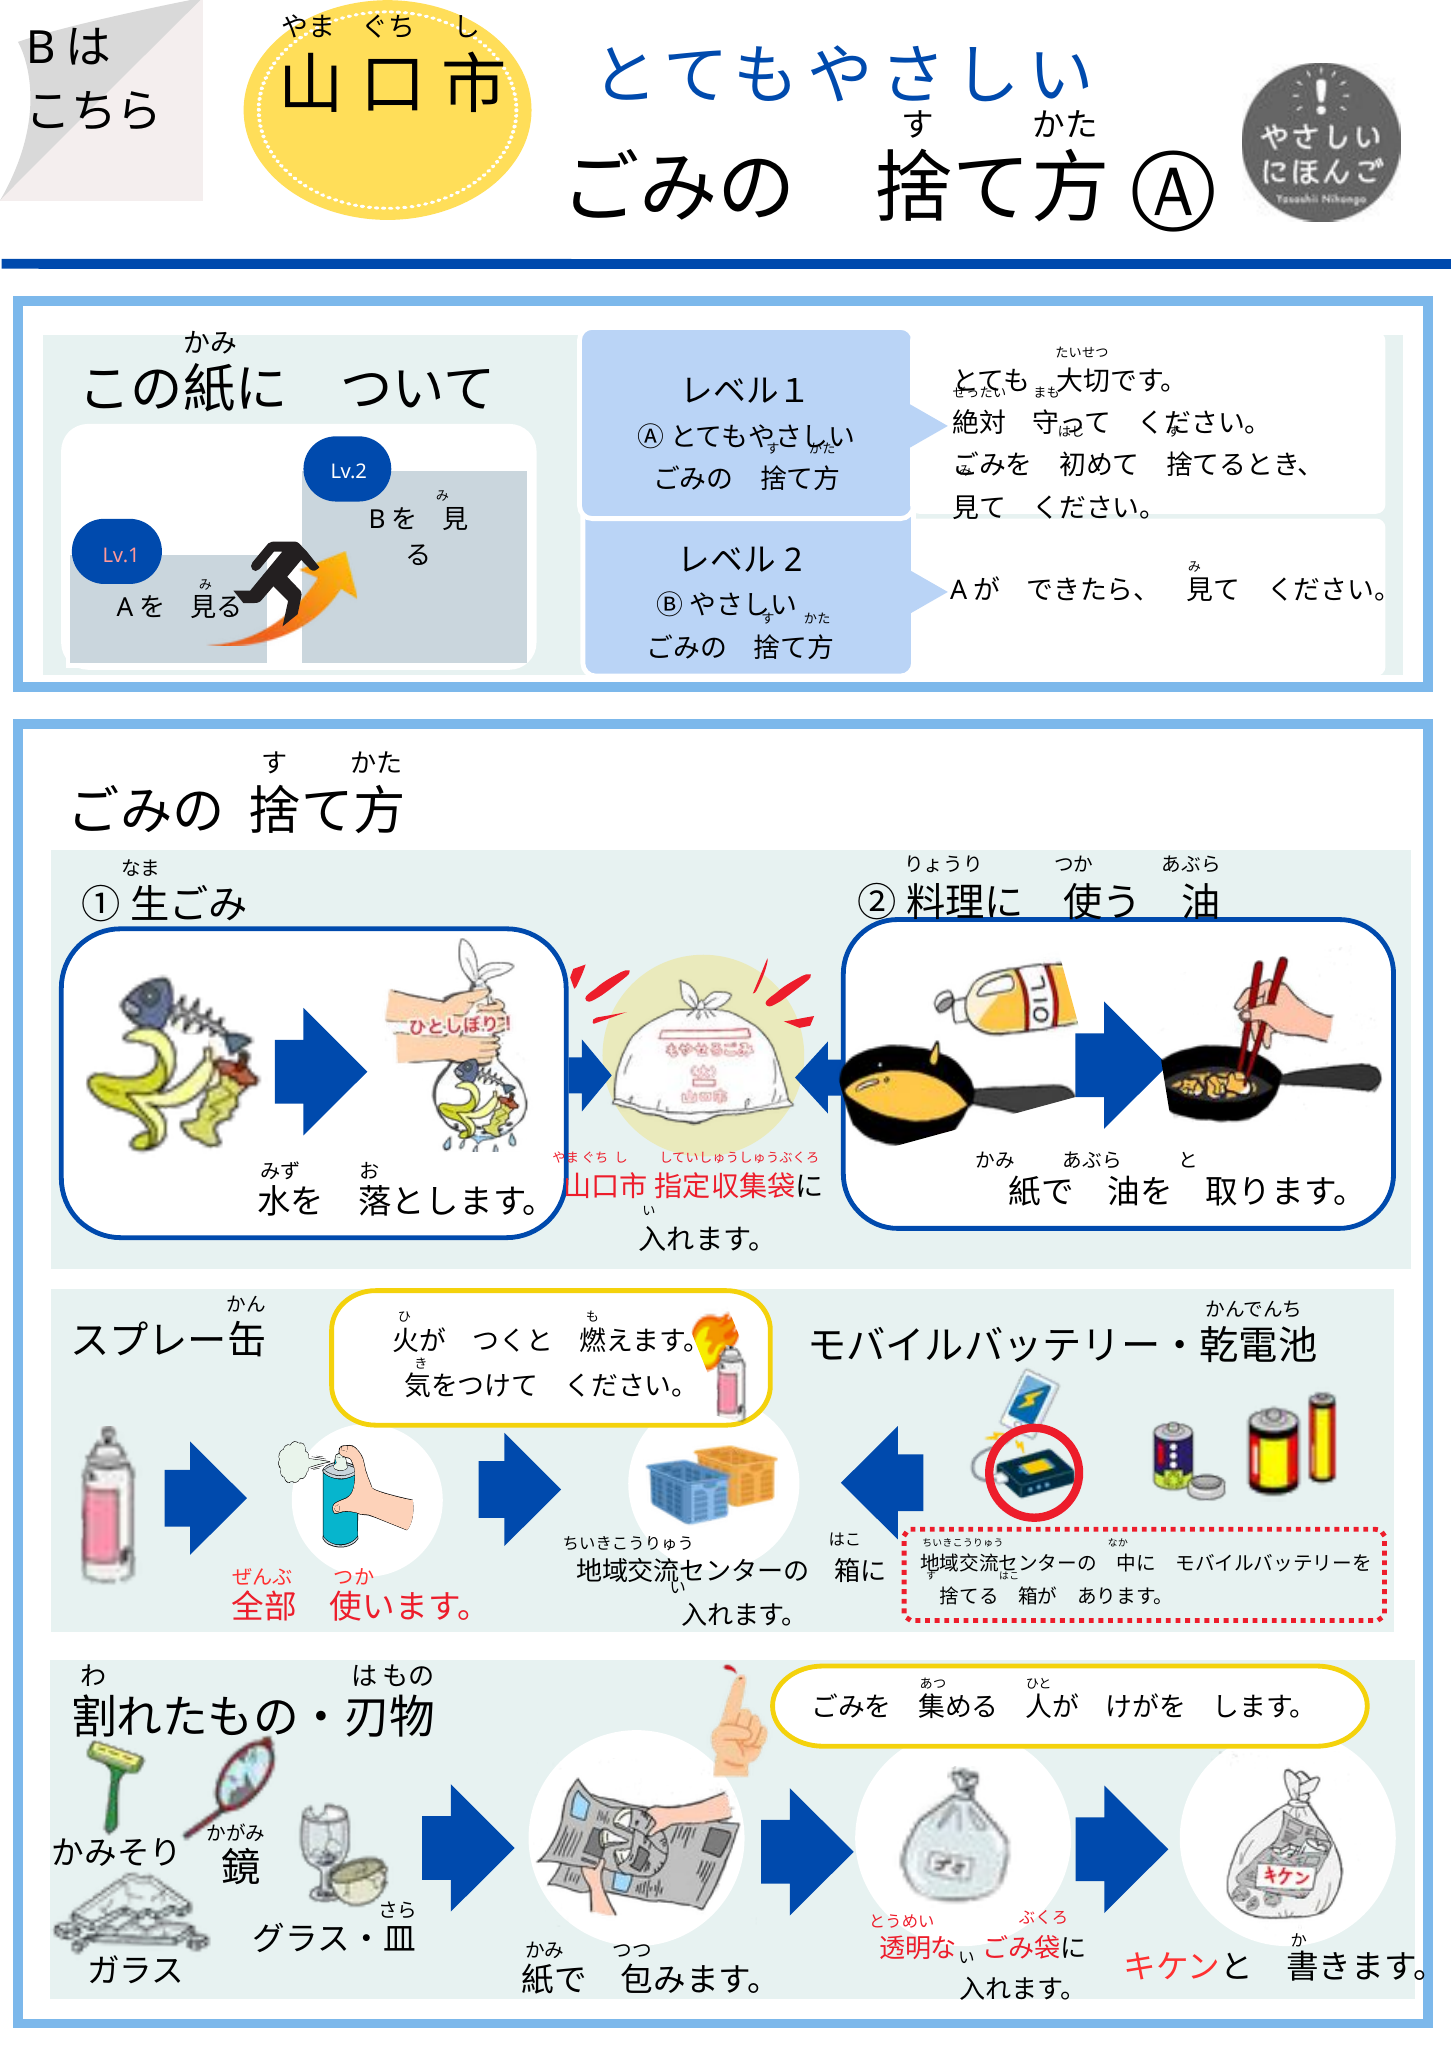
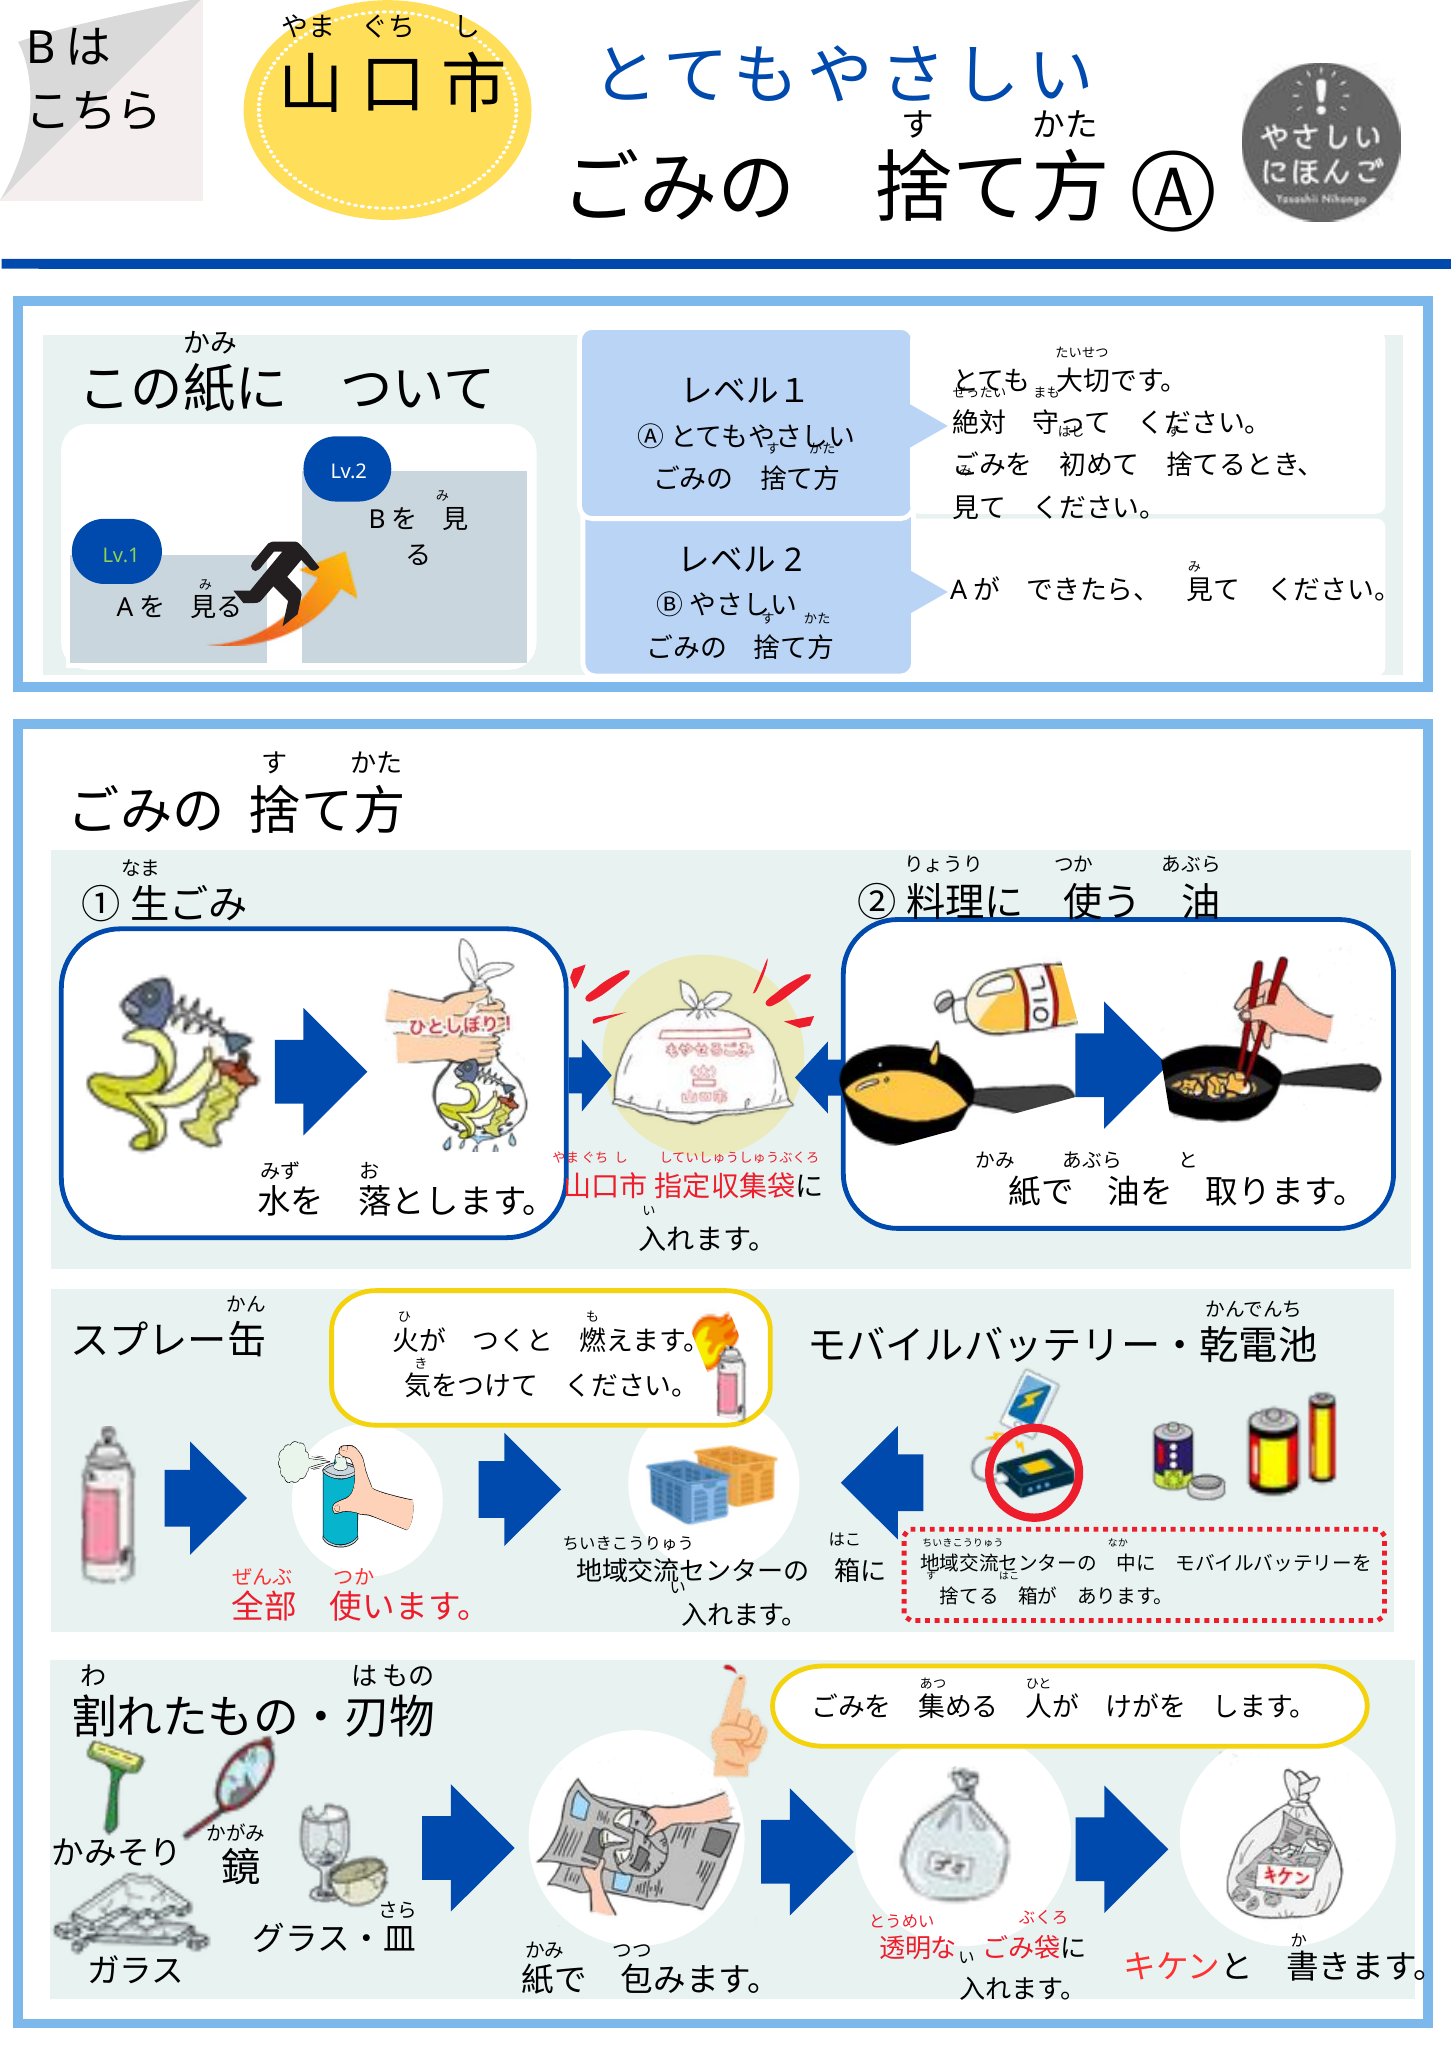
Lv.1 colour: pink -> light green
